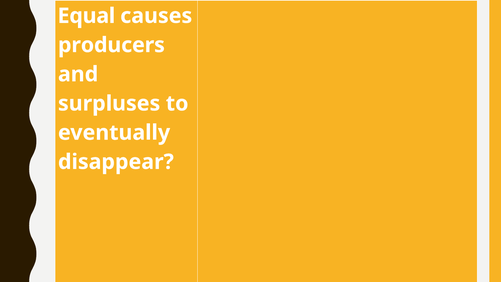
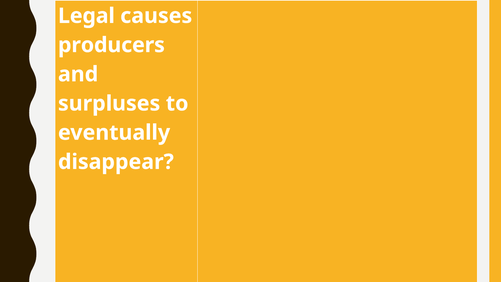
Equal: Equal -> Legal
